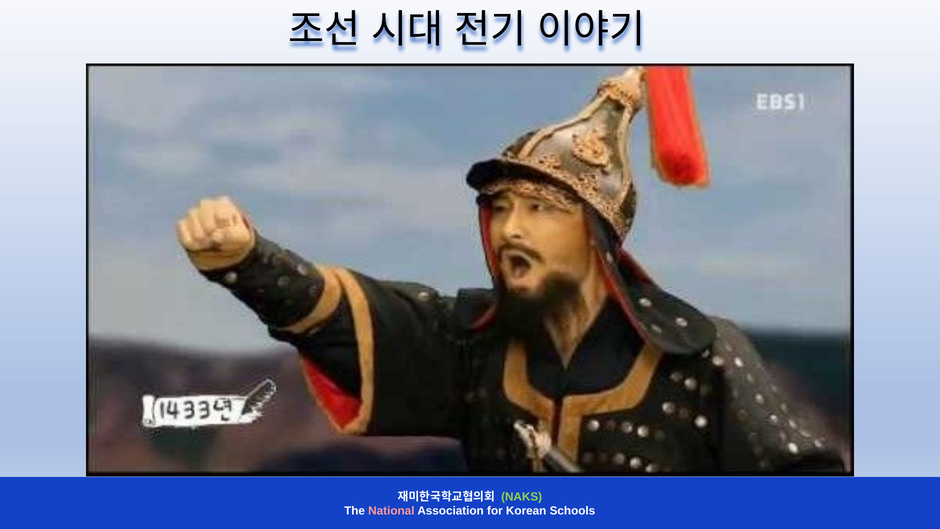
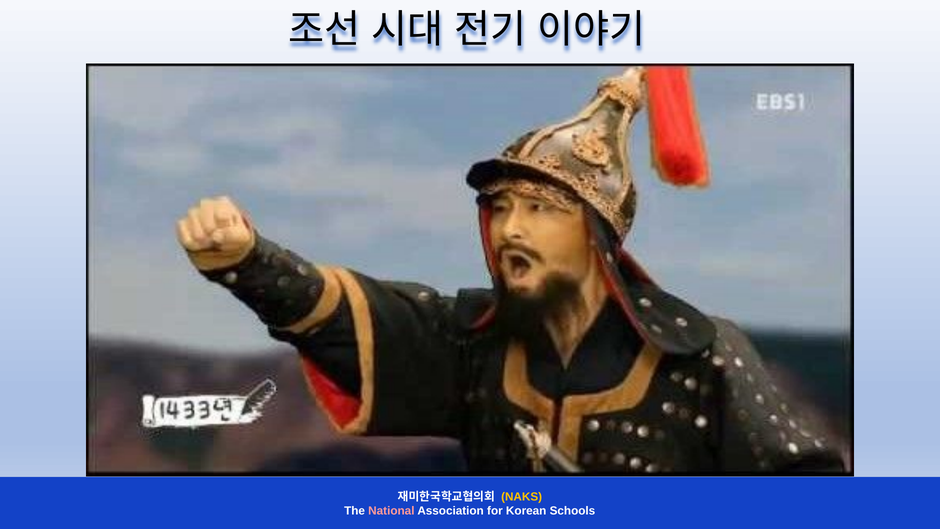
NAKS colour: light green -> yellow
